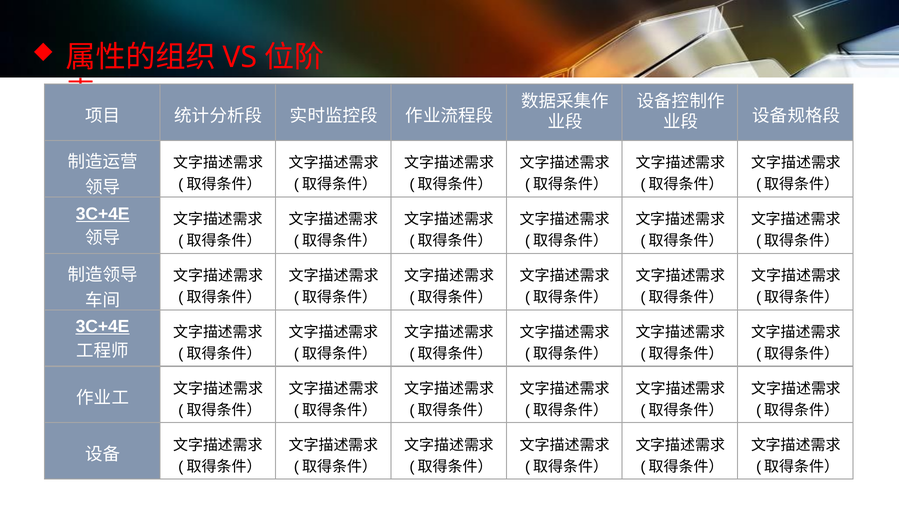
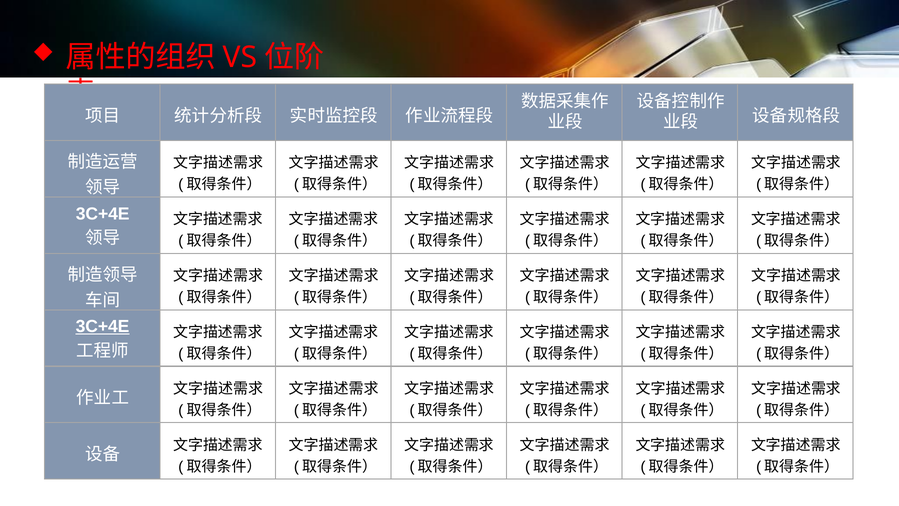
3C+4E at (103, 214) underline: present -> none
